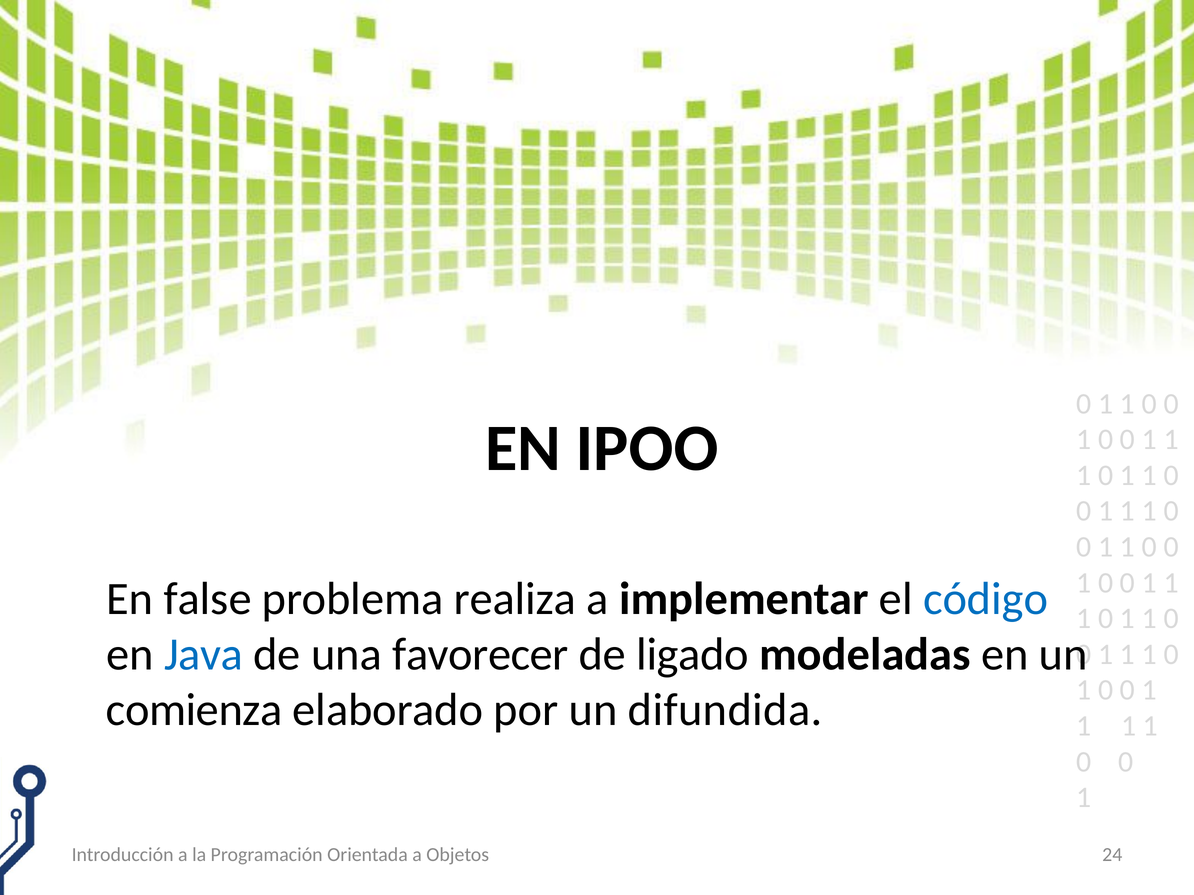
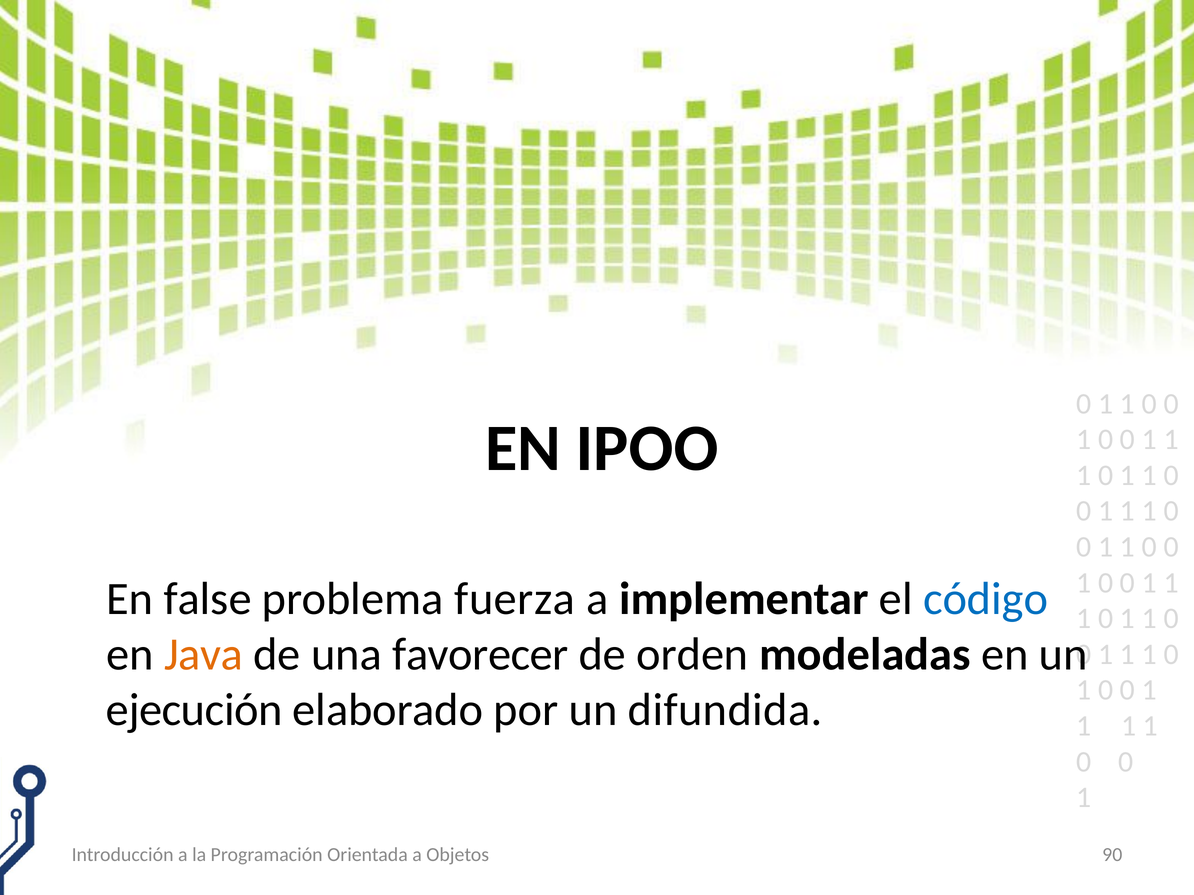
realiza: realiza -> fuerza
Java colour: blue -> orange
ligado: ligado -> orden
comienza: comienza -> ejecución
24: 24 -> 90
